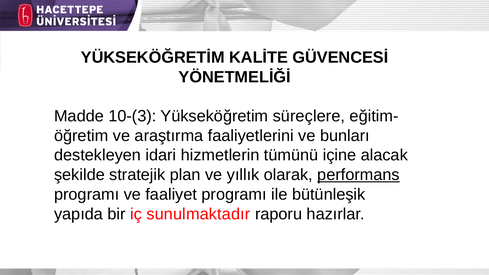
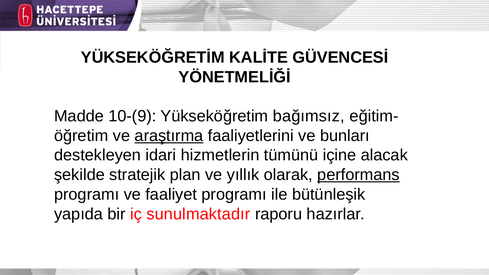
10-(3: 10-(3 -> 10-(9
süreçlere: süreçlere -> bağımsız
araştırma underline: none -> present
